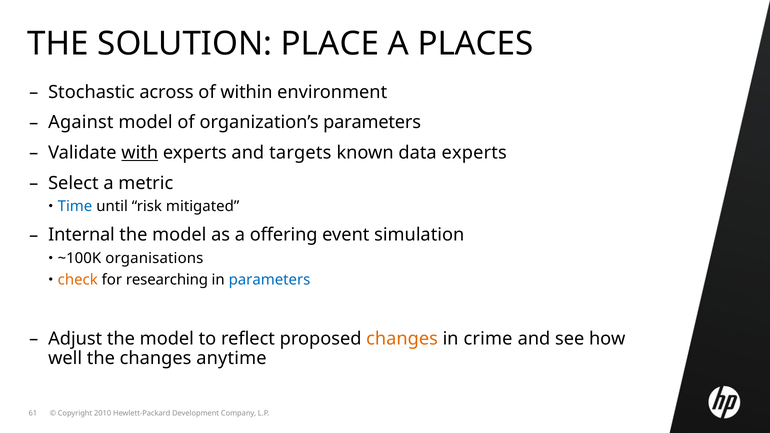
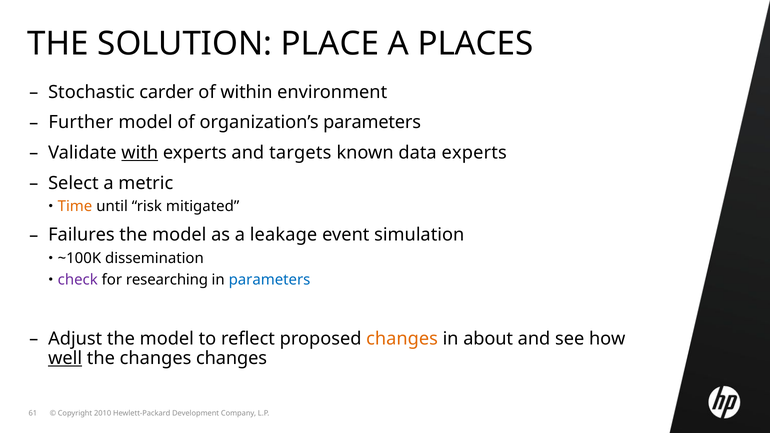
across: across -> carder
Against: Against -> Further
Time colour: blue -> orange
Internal: Internal -> Failures
offering: offering -> leakage
organisations: organisations -> dissemination
check colour: orange -> purple
crime: crime -> about
well underline: none -> present
changes anytime: anytime -> changes
